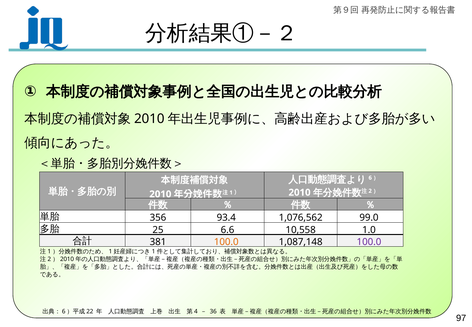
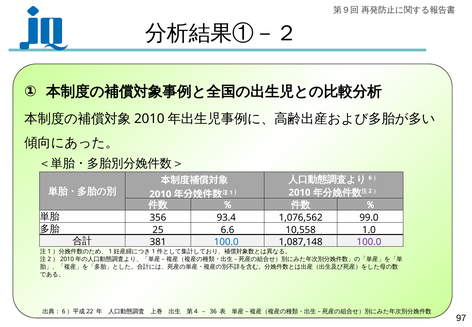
100.0 at (226, 242) colour: orange -> blue
